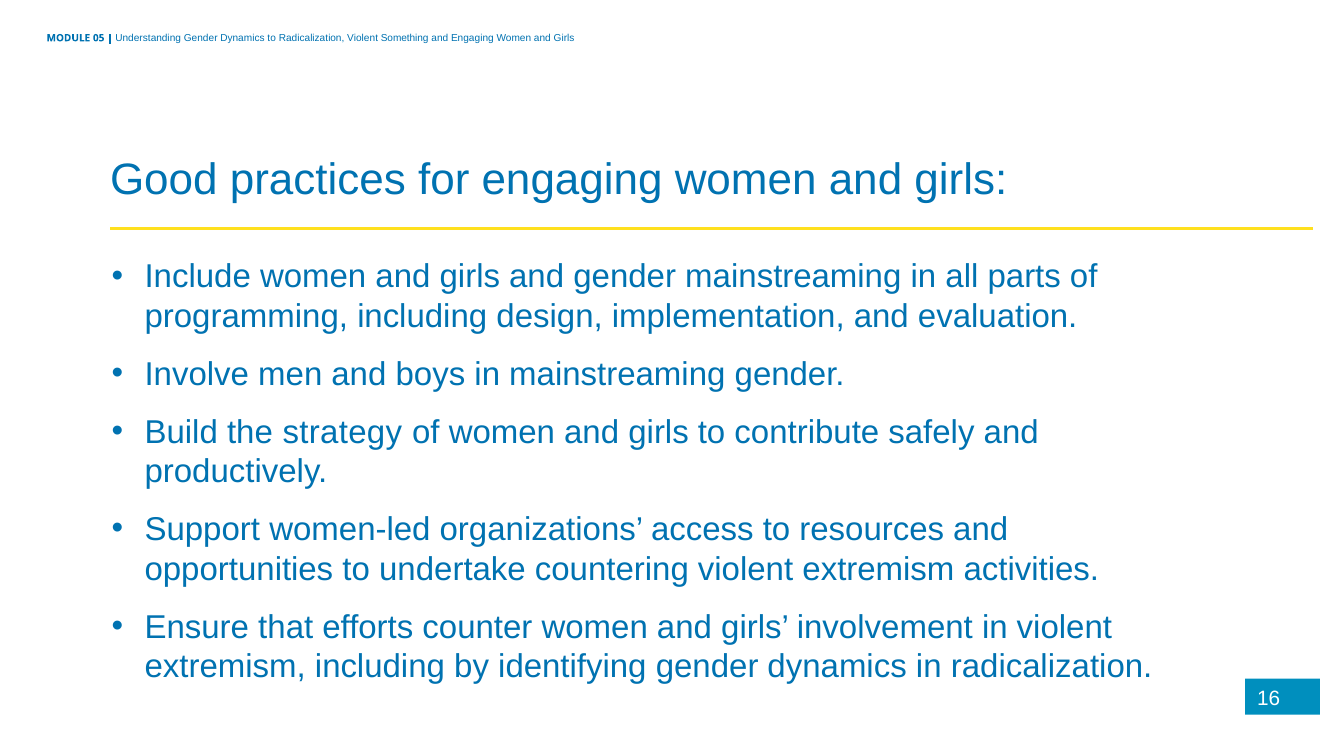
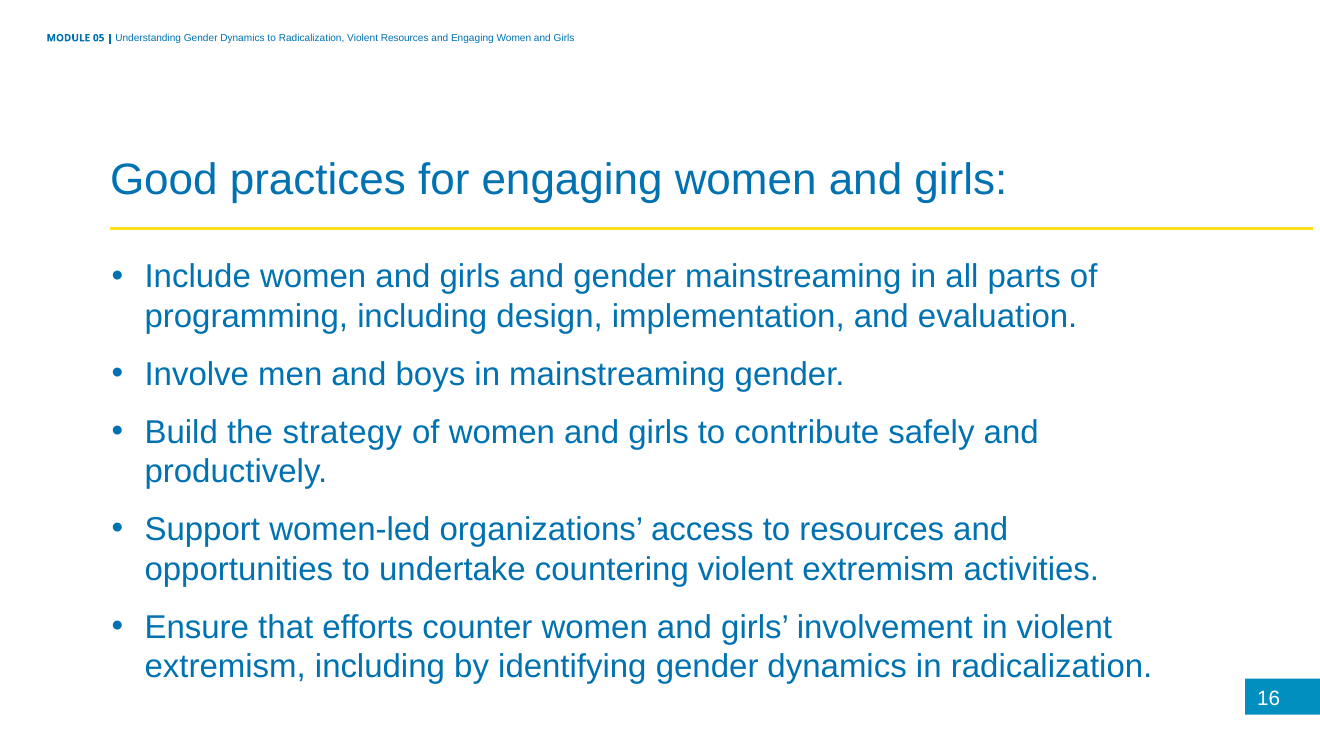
Violent Something: Something -> Resources
